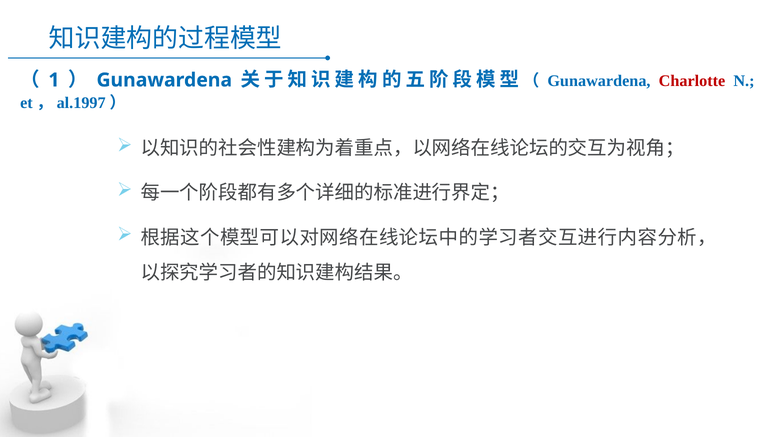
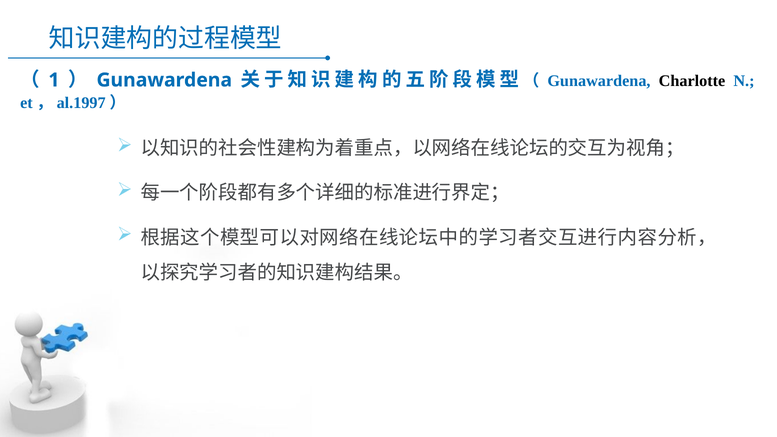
Charlotte colour: red -> black
